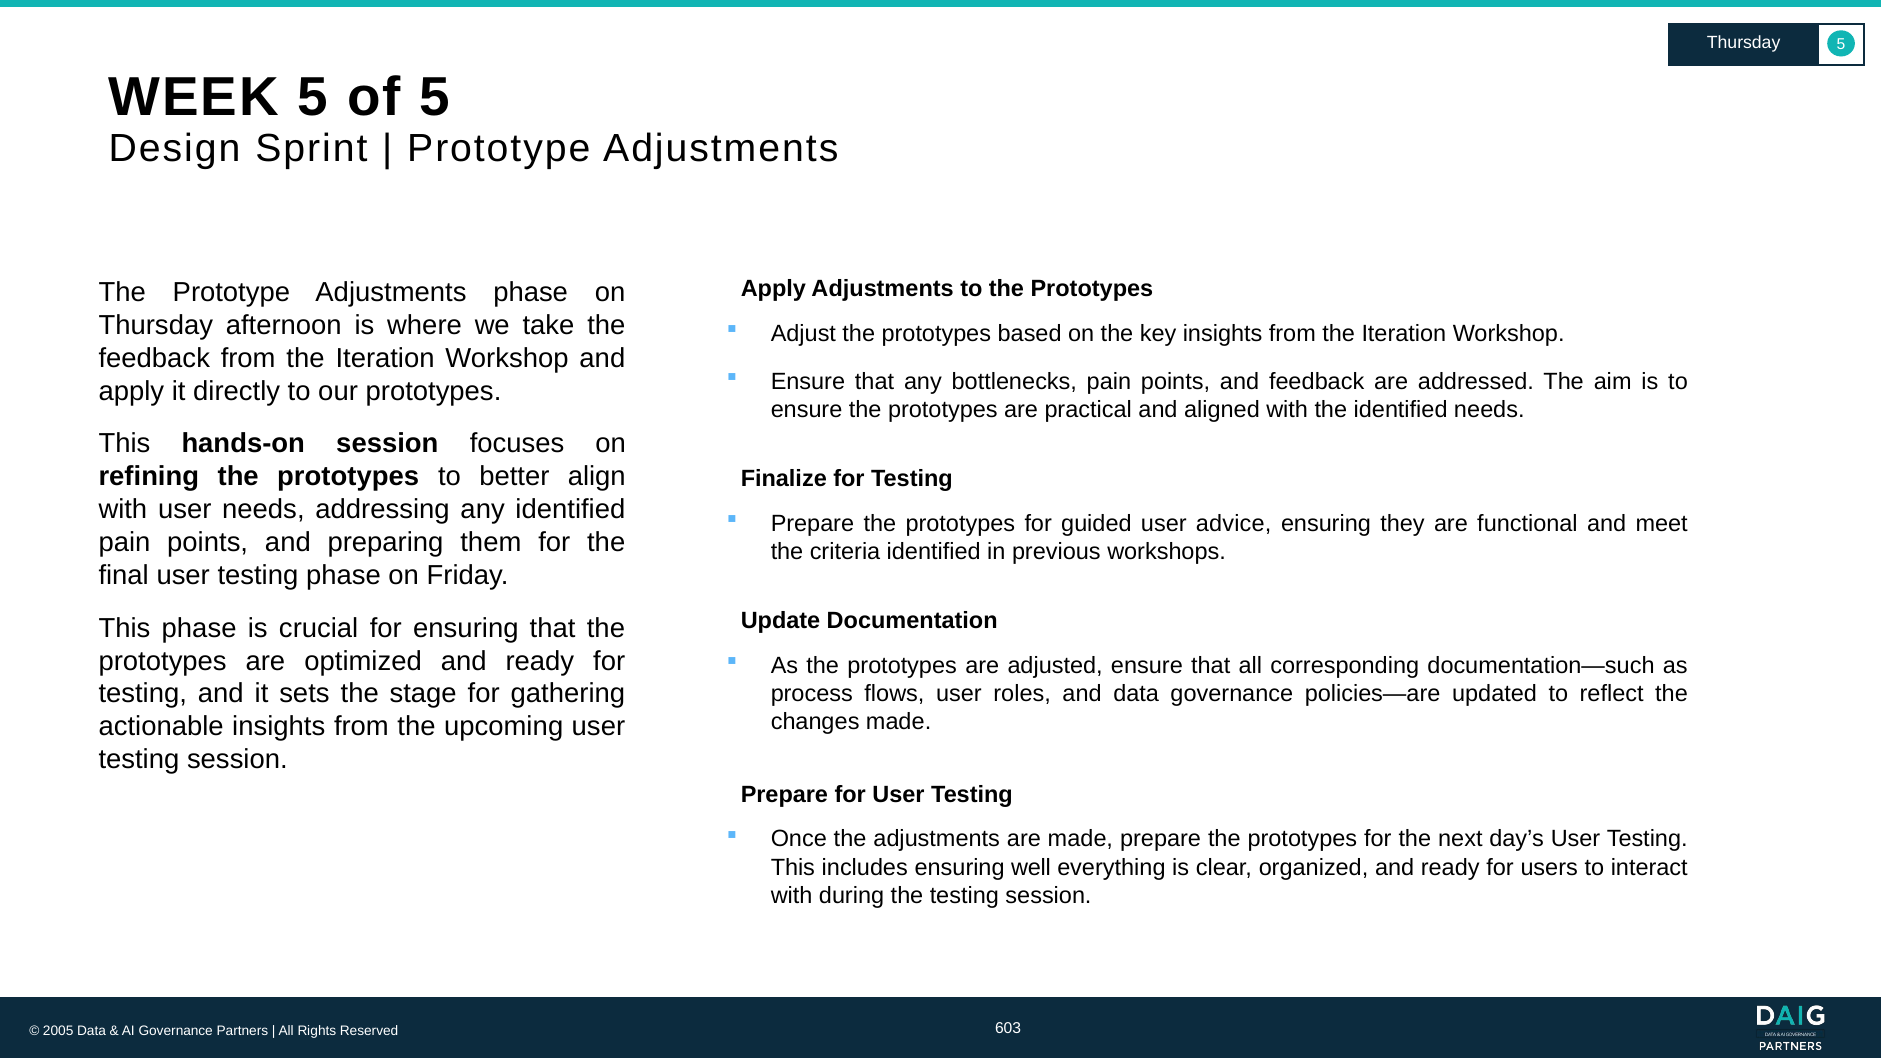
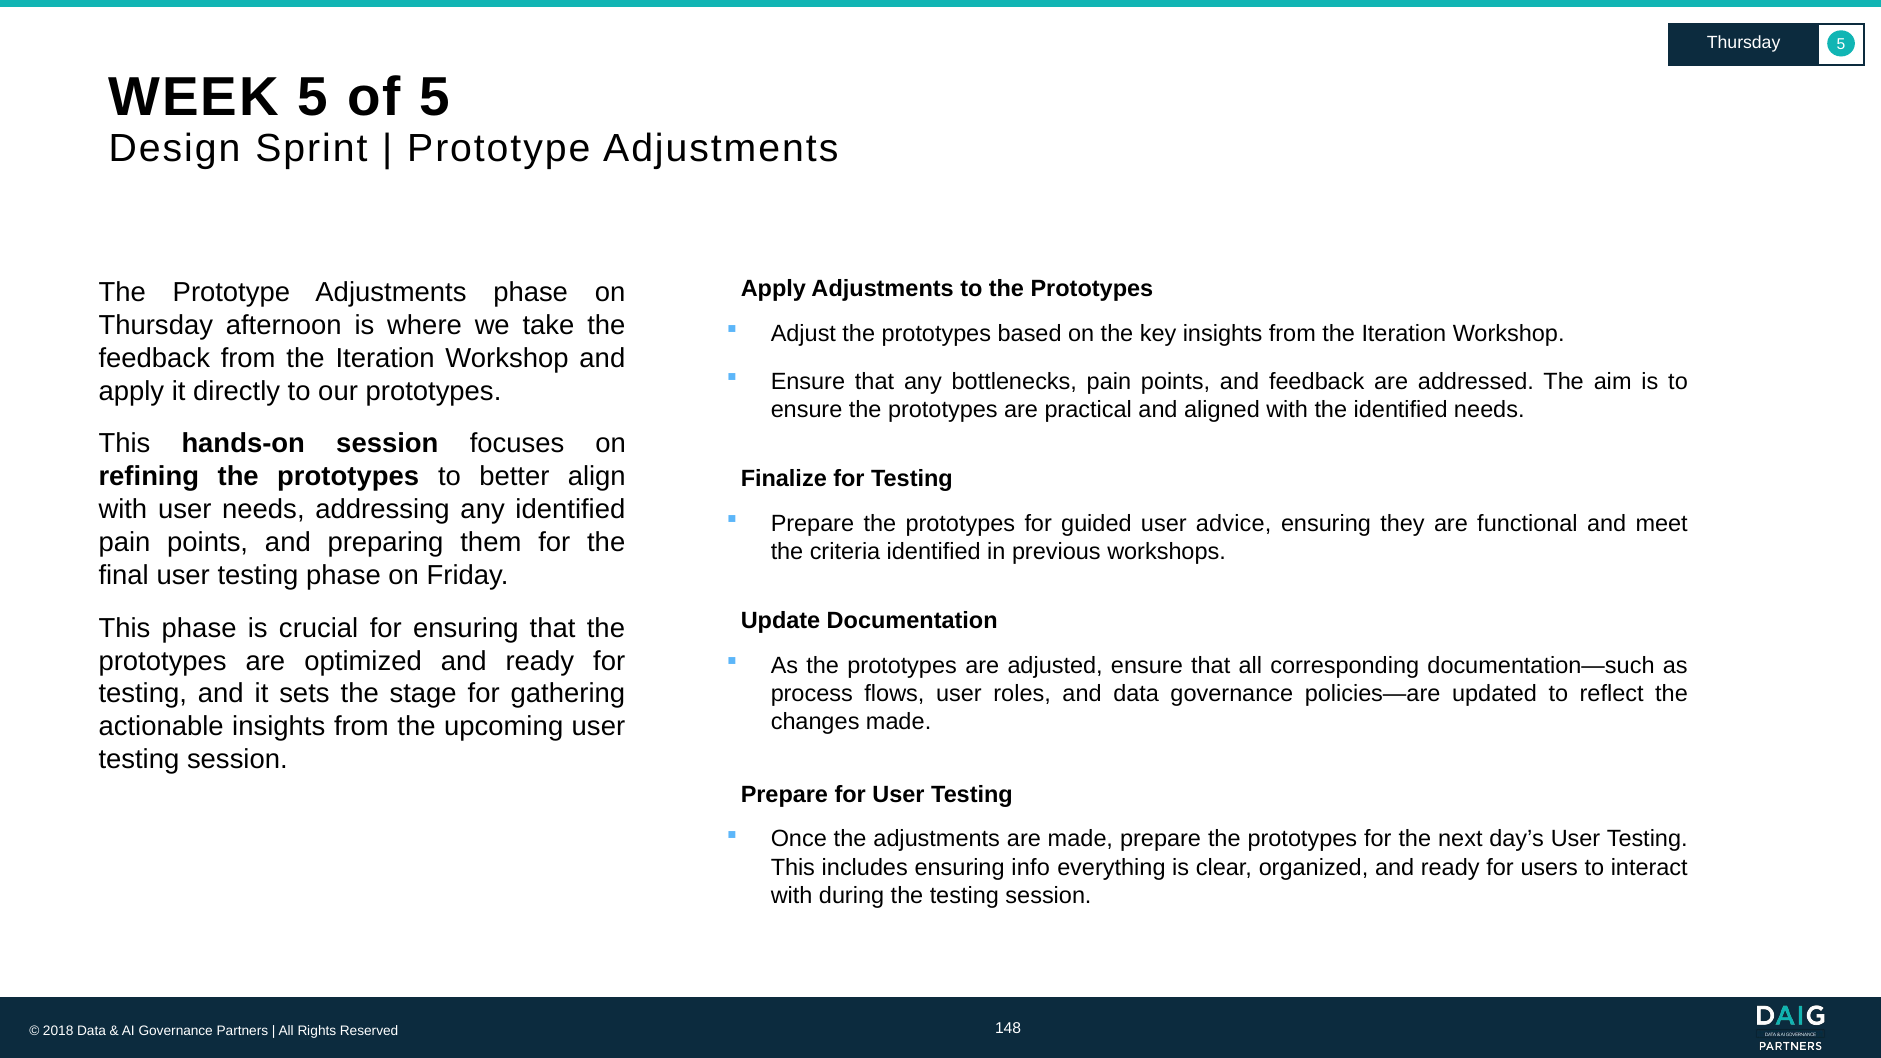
well: well -> info
2005: 2005 -> 2018
603: 603 -> 148
